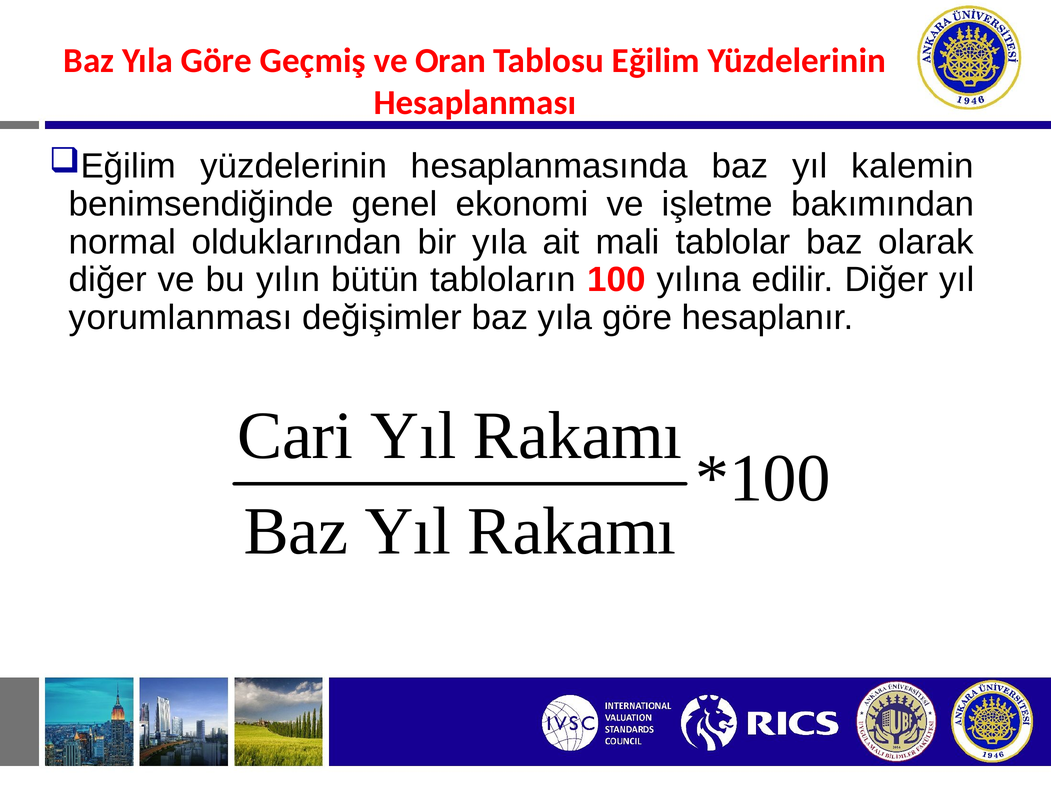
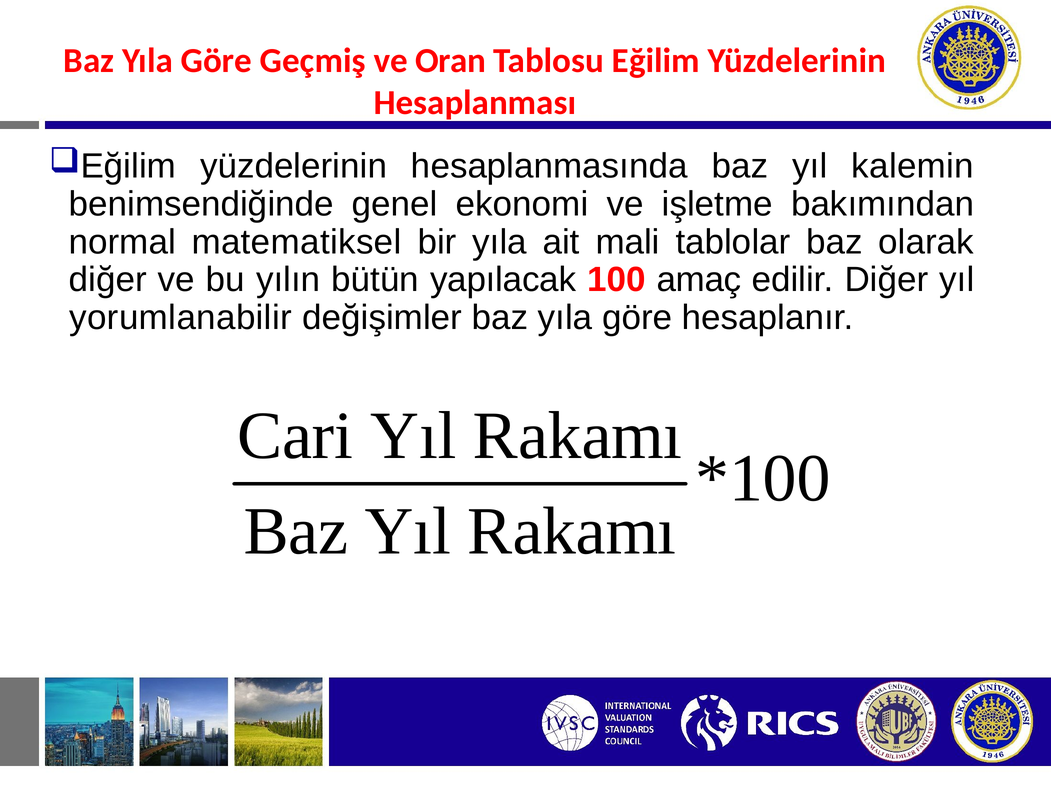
olduklarından: olduklarından -> matematiksel
tabloların: tabloların -> yapılacak
yılına: yılına -> amaç
yorumlanması: yorumlanması -> yorumlanabilir
